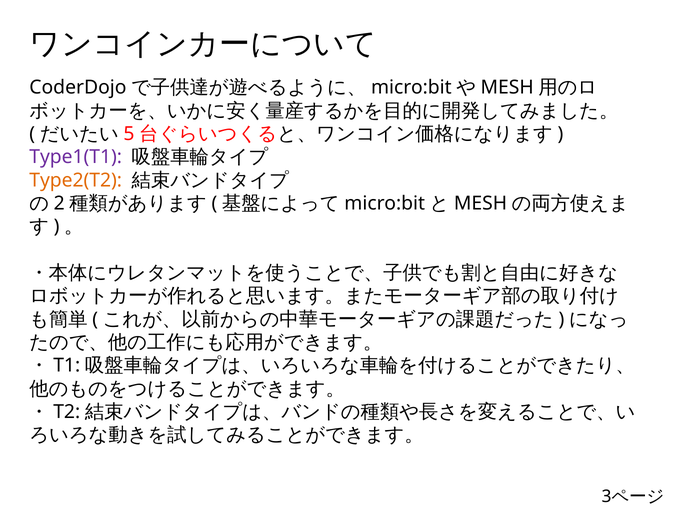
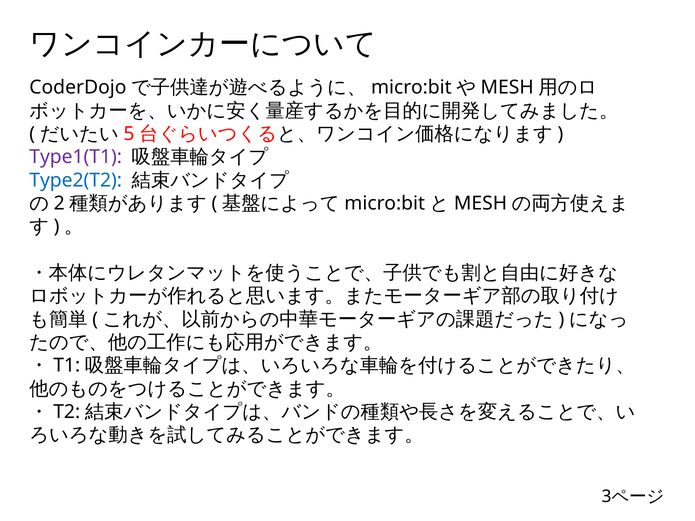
Type2(T2 colour: orange -> blue
